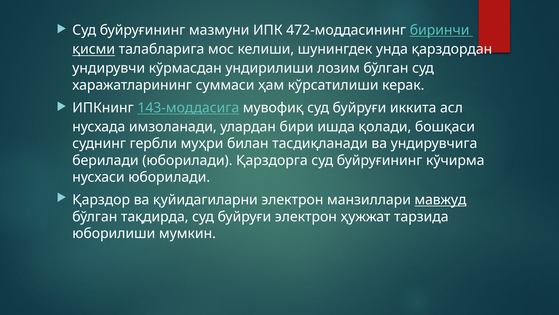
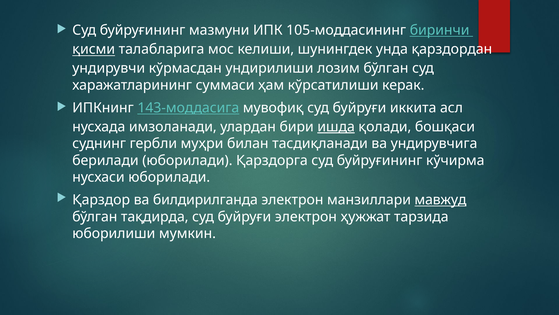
472-моддасининг: 472-моддасининг -> 105-моддасининг
ишда underline: none -> present
қуйидагиларни: қуйидагиларни -> билдирилганда
